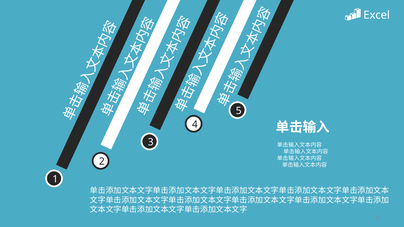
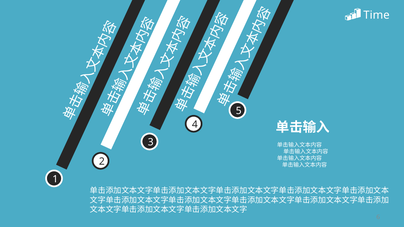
Excel: Excel -> Time
